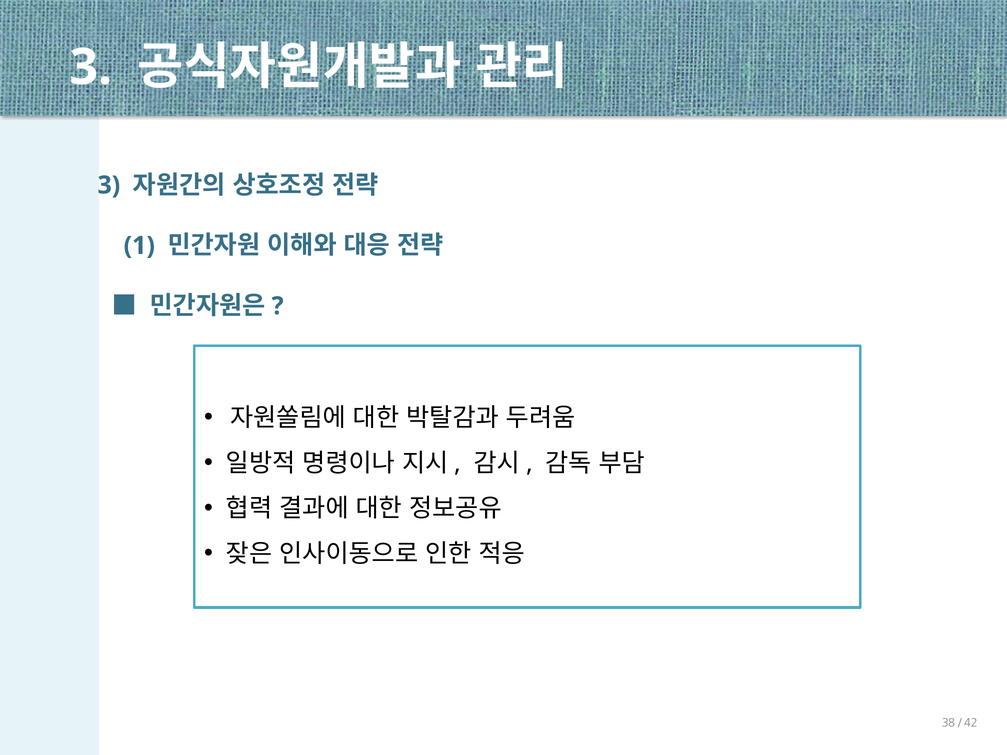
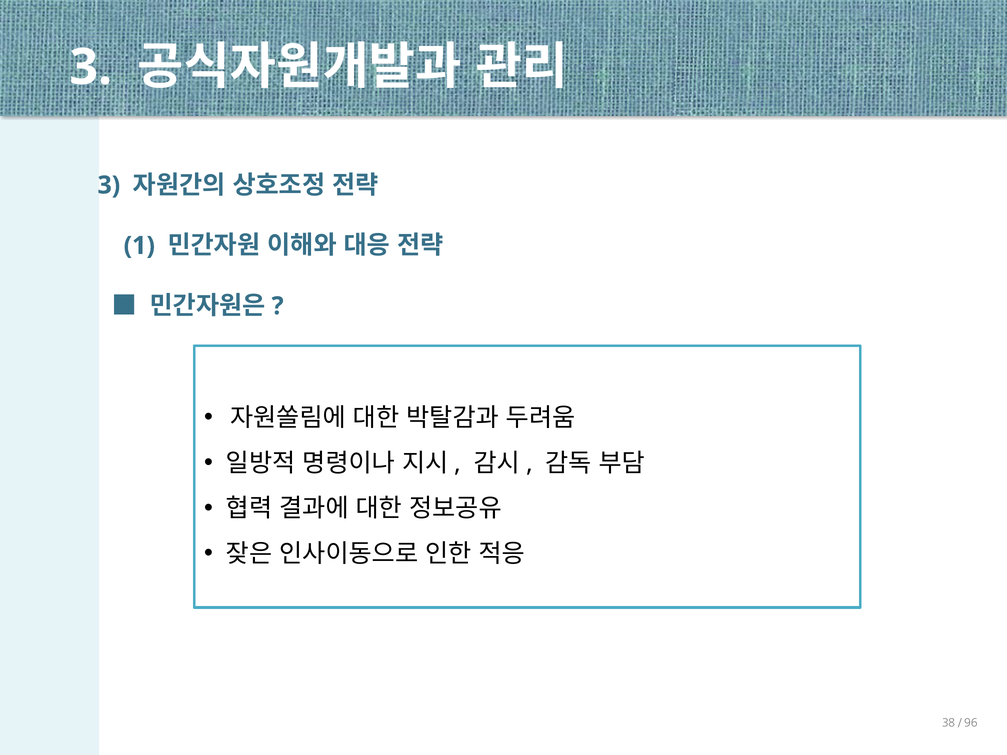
42: 42 -> 96
